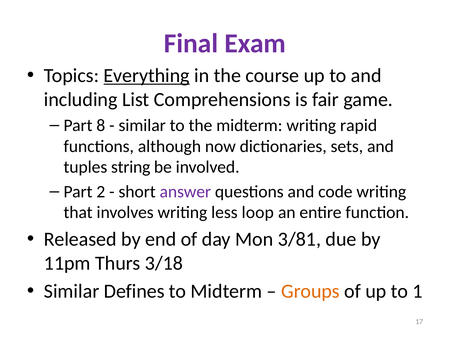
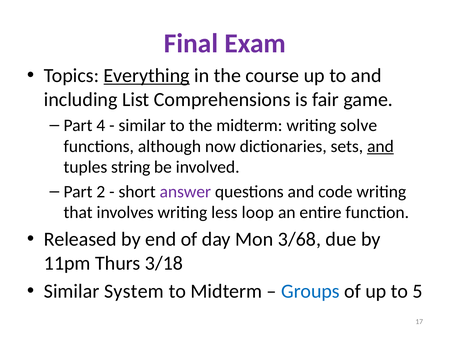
8: 8 -> 4
rapid: rapid -> solve
and at (380, 146) underline: none -> present
3/81: 3/81 -> 3/68
Defines: Defines -> System
Groups colour: orange -> blue
1: 1 -> 5
